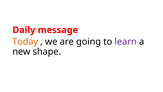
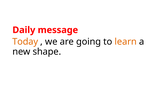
learn colour: purple -> orange
